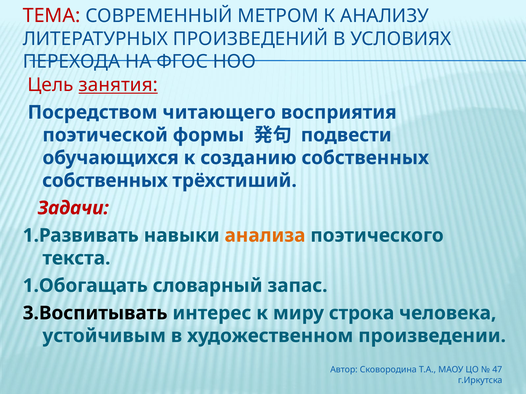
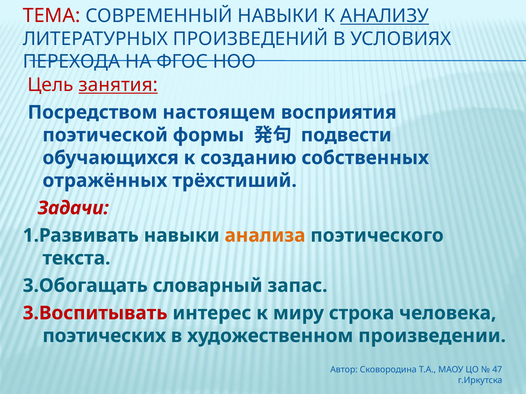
СОВРЕМЕННЫЙ МЕТРОМ: МЕТРОМ -> НАВЫКИ
АНАЛИЗУ underline: none -> present
читающего: читающего -> настоящем
собственных at (105, 181): собственных -> отражённых
1.Обогащать: 1.Обогащать -> 3.Обогащать
3.Воспитывать colour: black -> red
устойчивым: устойчивым -> поэтических
